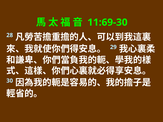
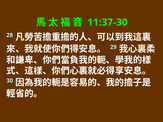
11:69-30: 11:69-30 -> 11:37-30
